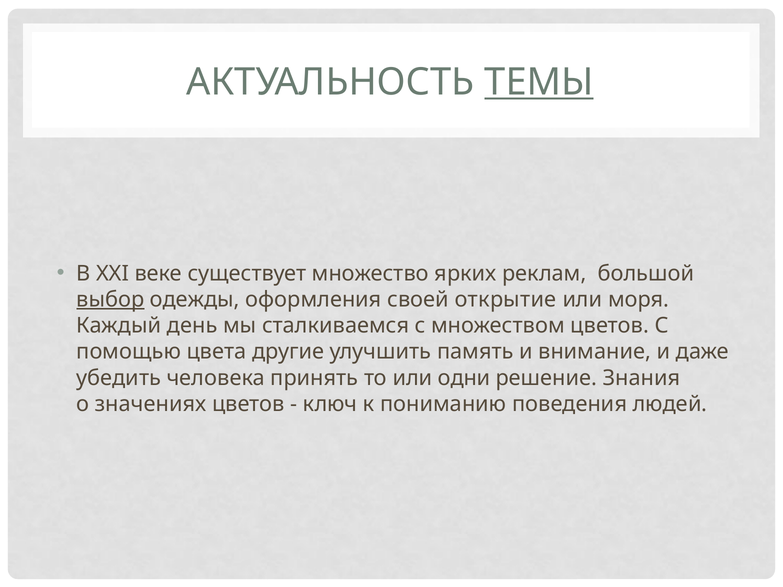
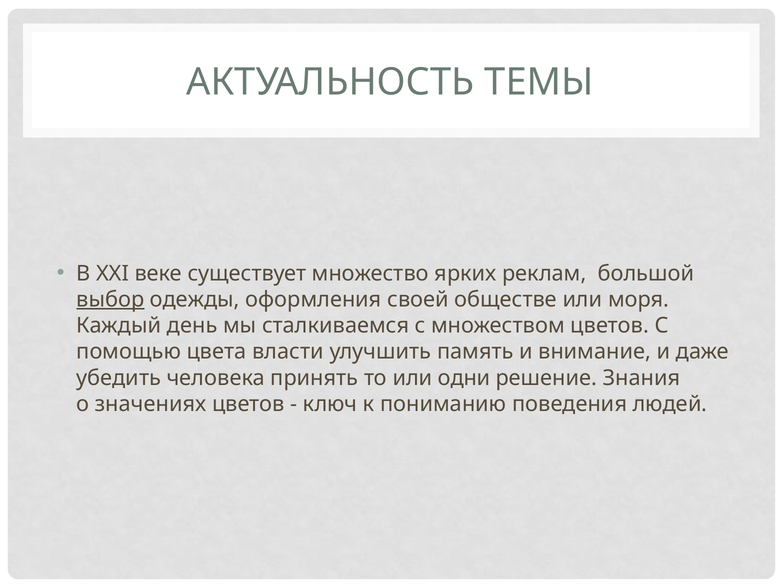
ТЕМЫ underline: present -> none
открытие: открытие -> обществе
другие: другие -> власти
